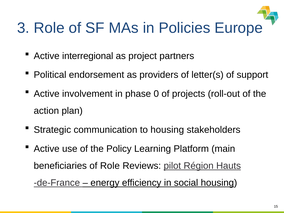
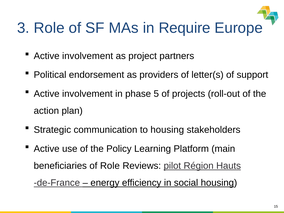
Policies: Policies -> Require
interregional at (88, 56): interregional -> involvement
0: 0 -> 5
